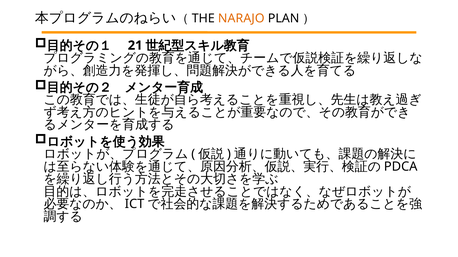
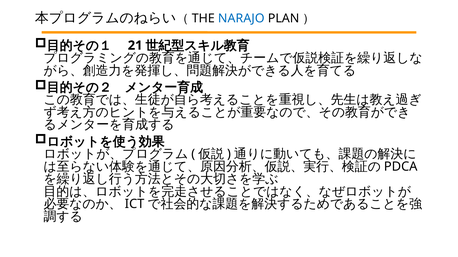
NARAJO colour: orange -> blue
